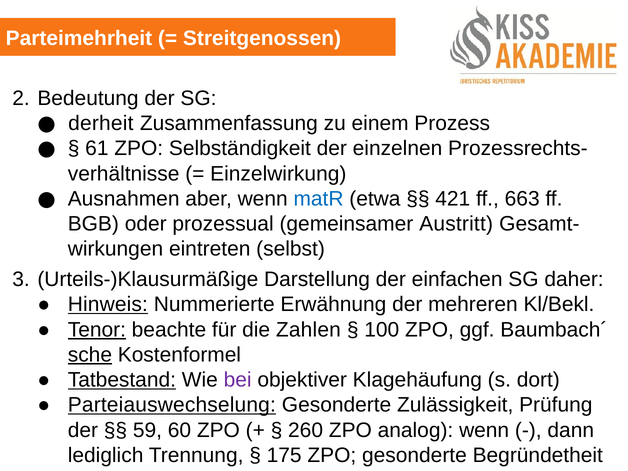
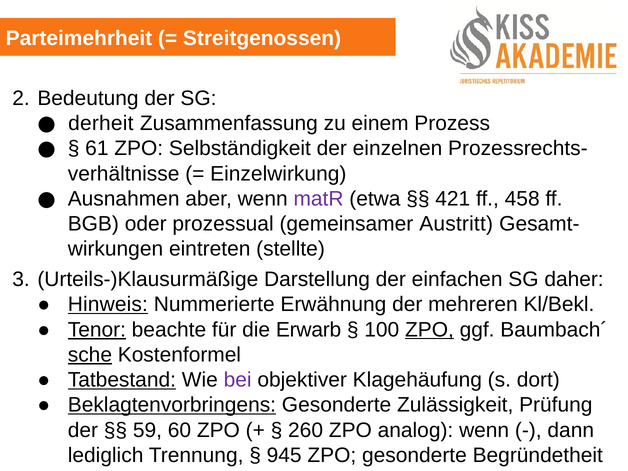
matR colour: blue -> purple
663: 663 -> 458
selbst: selbst -> stellte
Zahlen: Zahlen -> Erwarb
ZPO at (429, 330) underline: none -> present
Parteiauswechselung: Parteiauswechselung -> Beklagtenvorbringens
175: 175 -> 945
